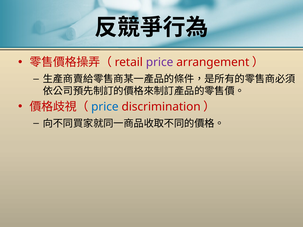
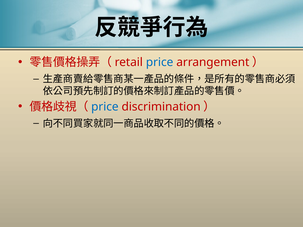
price at (160, 62) colour: purple -> blue
